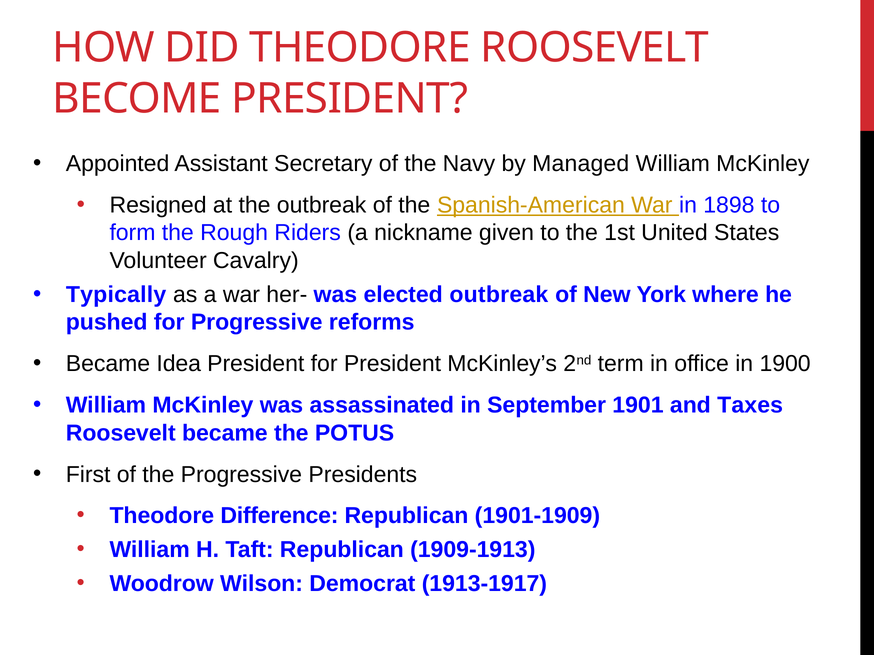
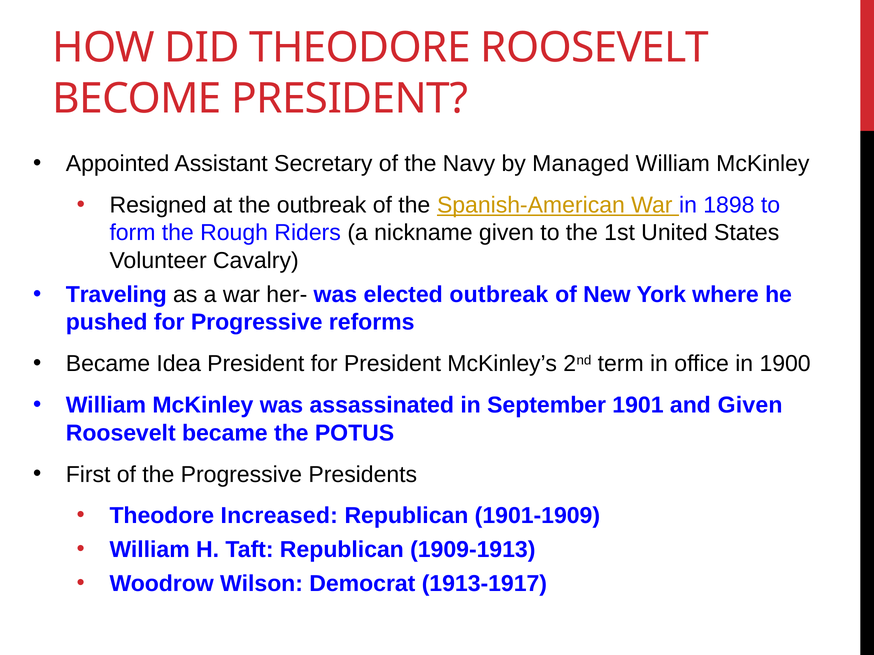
Typically: Typically -> Traveling
and Taxes: Taxes -> Given
Difference: Difference -> Increased
